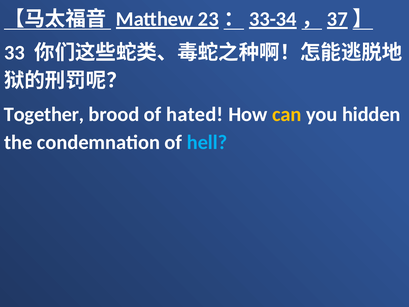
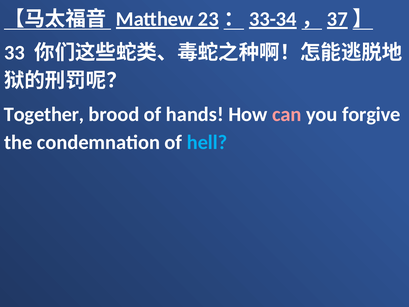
hated: hated -> hands
can colour: yellow -> pink
hidden: hidden -> forgive
